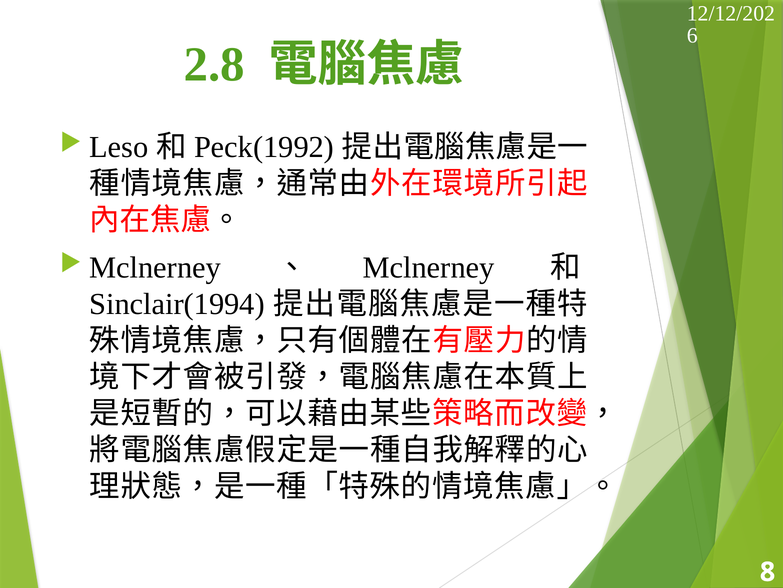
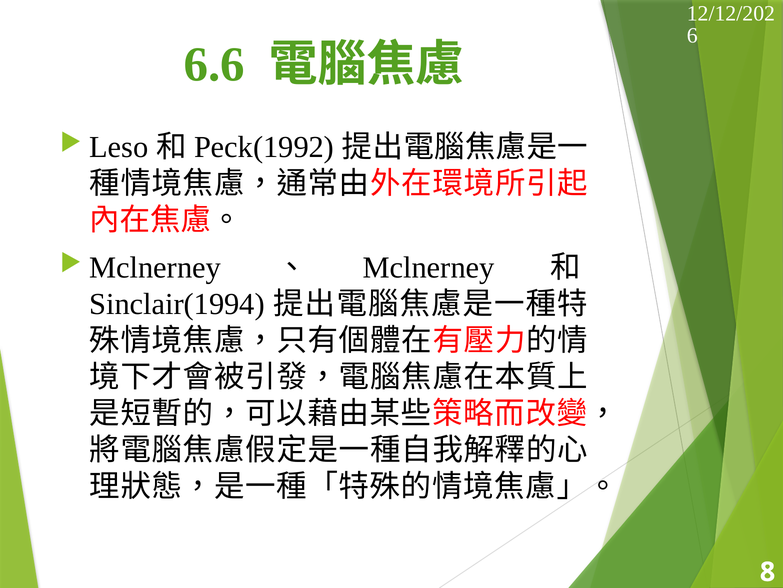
2.8: 2.8 -> 6.6
